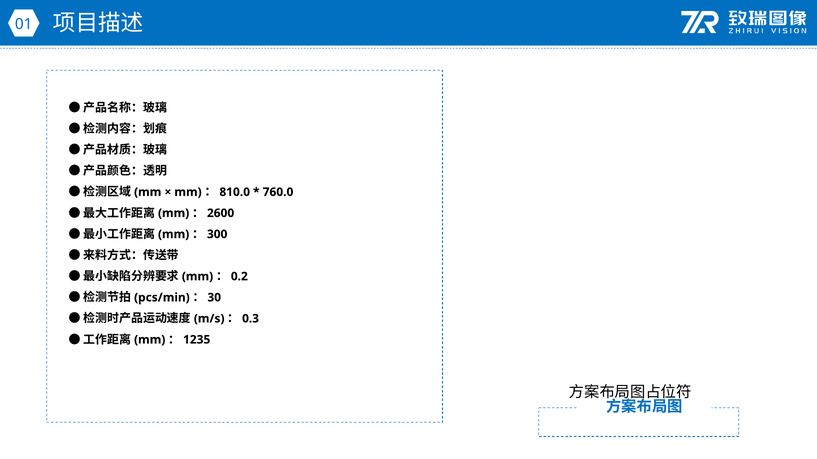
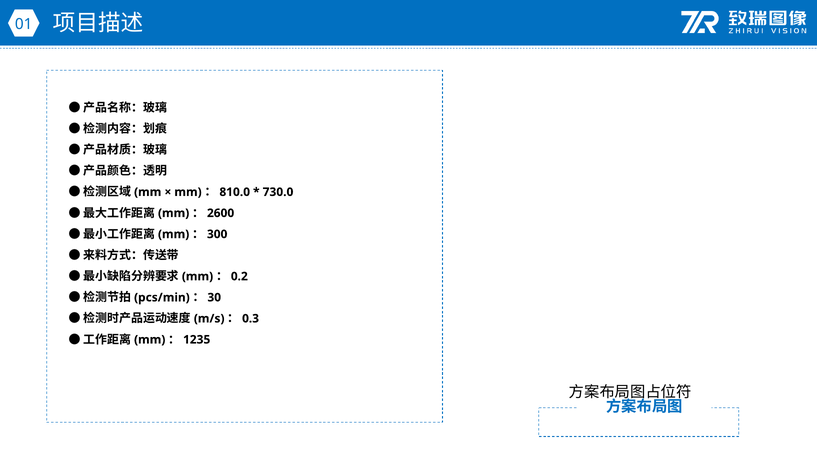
760.0: 760.0 -> 730.0
